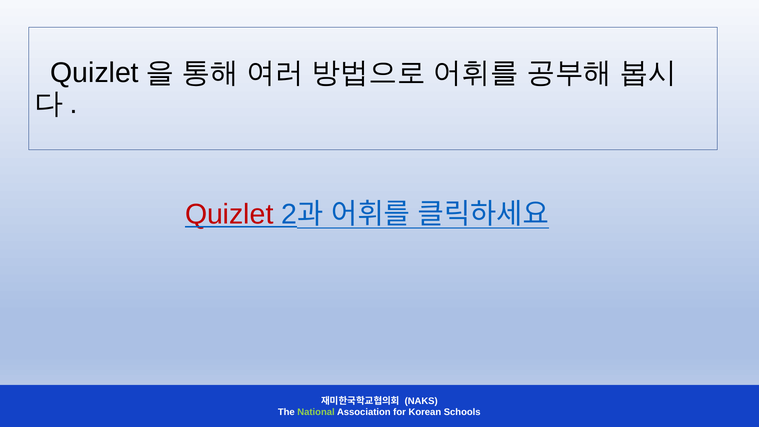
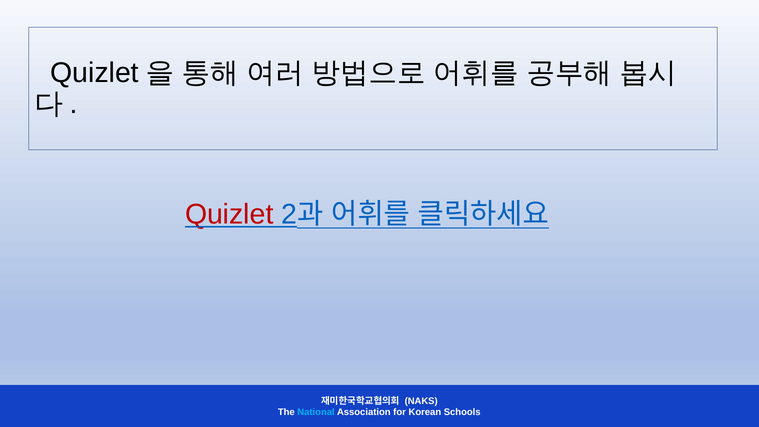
National colour: light green -> light blue
